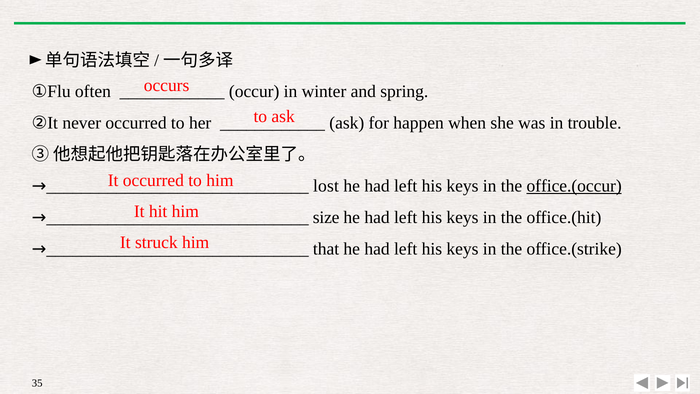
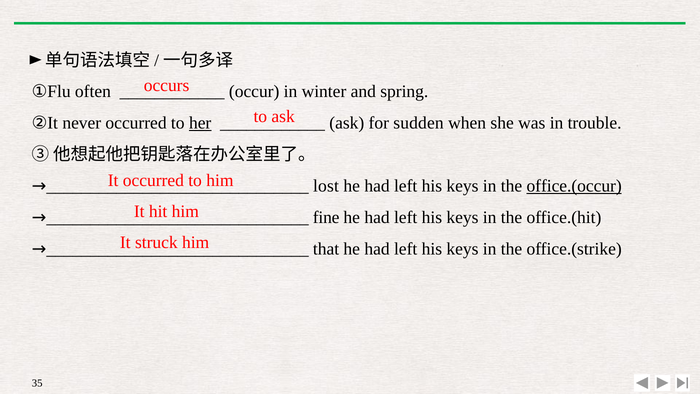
her underline: none -> present
happen: happen -> sudden
size: size -> fine
